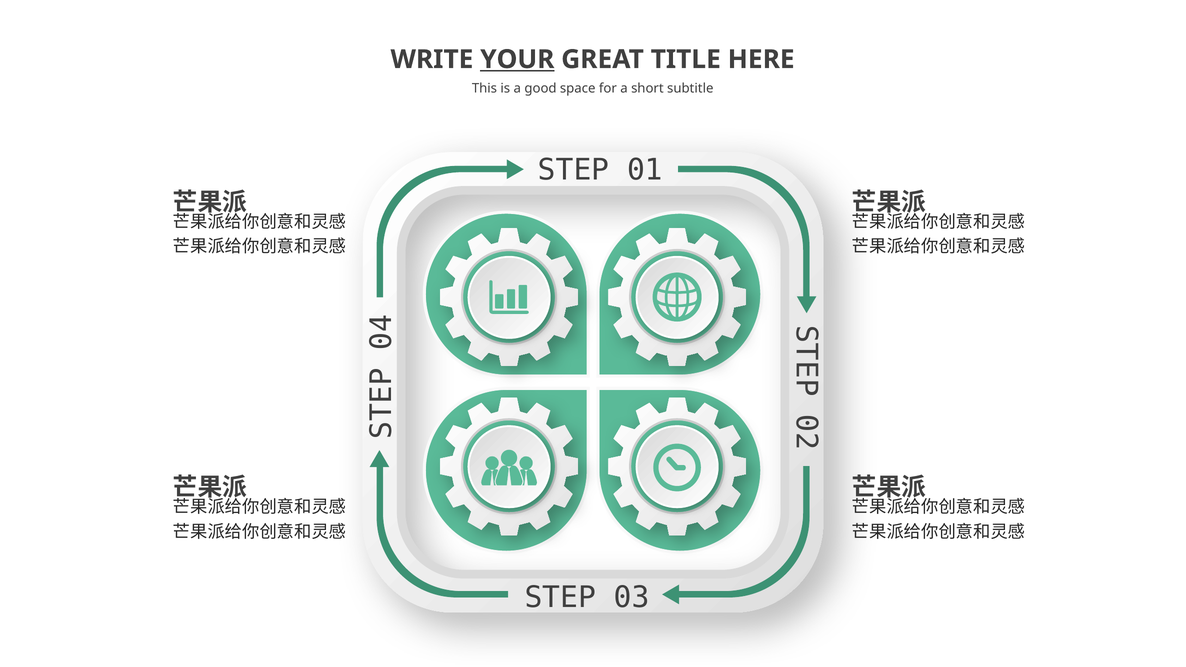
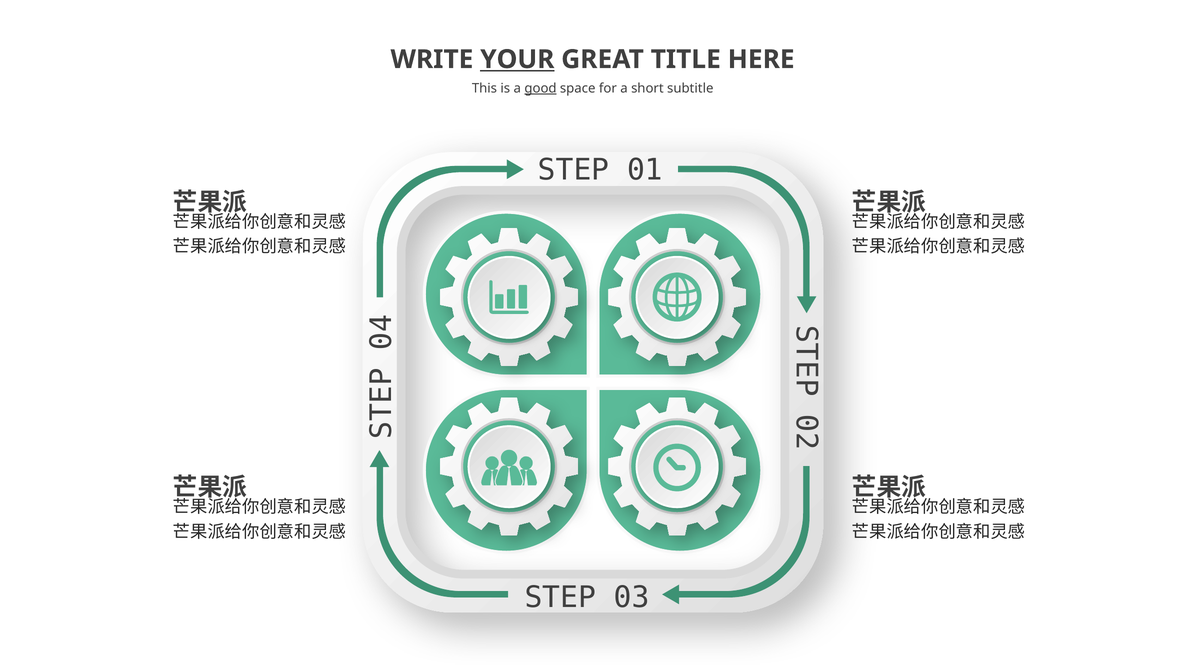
good underline: none -> present
